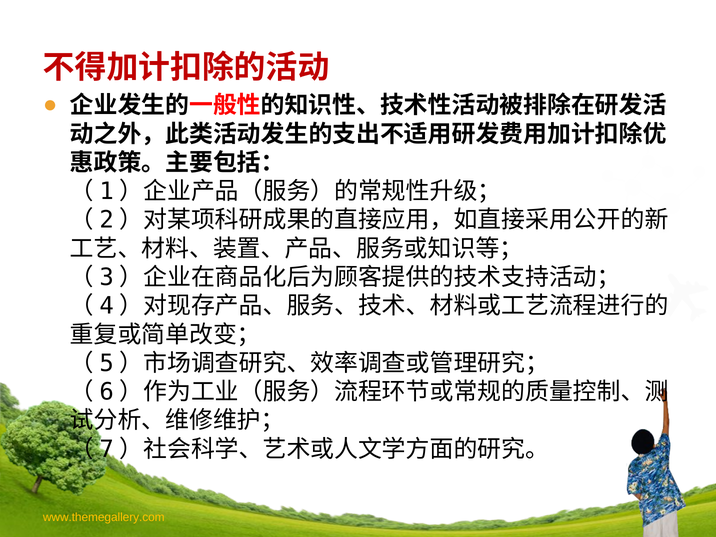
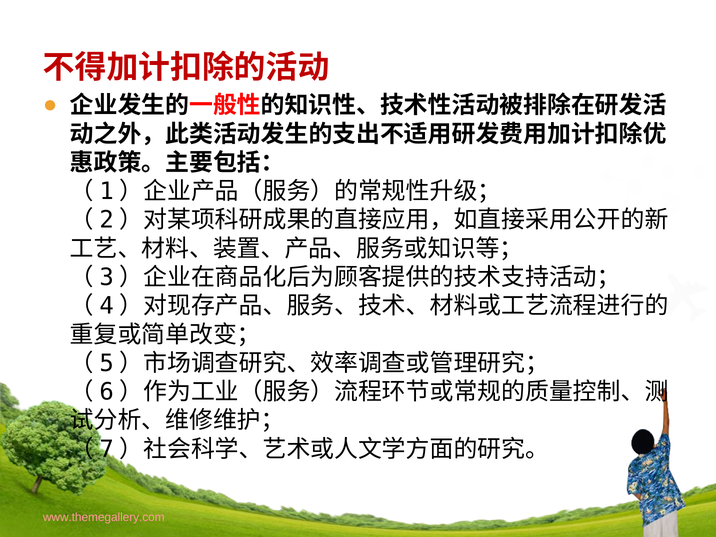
www.themegallery.com colour: yellow -> pink
